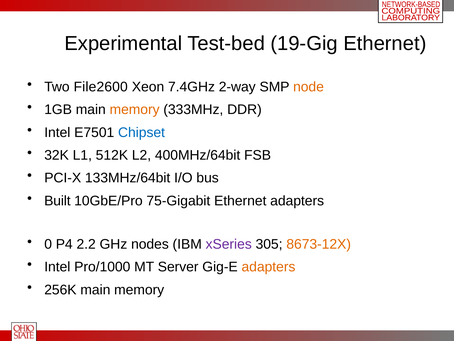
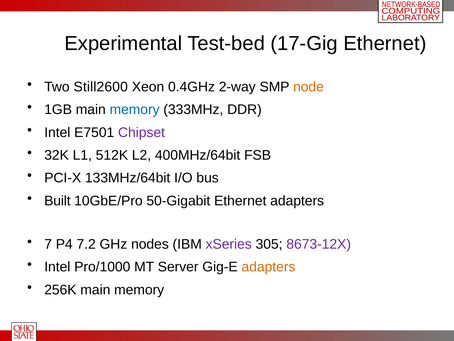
19-Gig: 19-Gig -> 17-Gig
File2600: File2600 -> Still2600
7.4GHz: 7.4GHz -> 0.4GHz
memory at (135, 110) colour: orange -> blue
Chipset colour: blue -> purple
75-Gigabit: 75-Gigabit -> 50-Gigabit
0: 0 -> 7
2.2: 2.2 -> 7.2
8673-12X colour: orange -> purple
